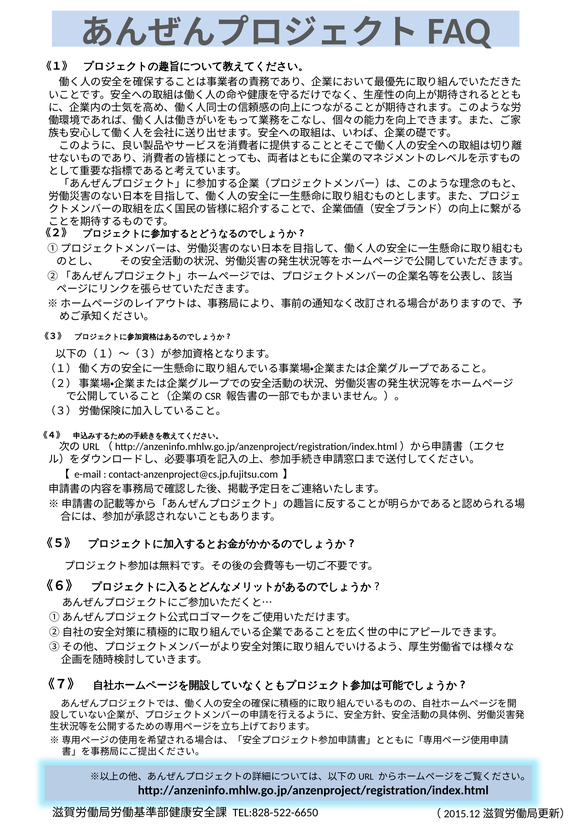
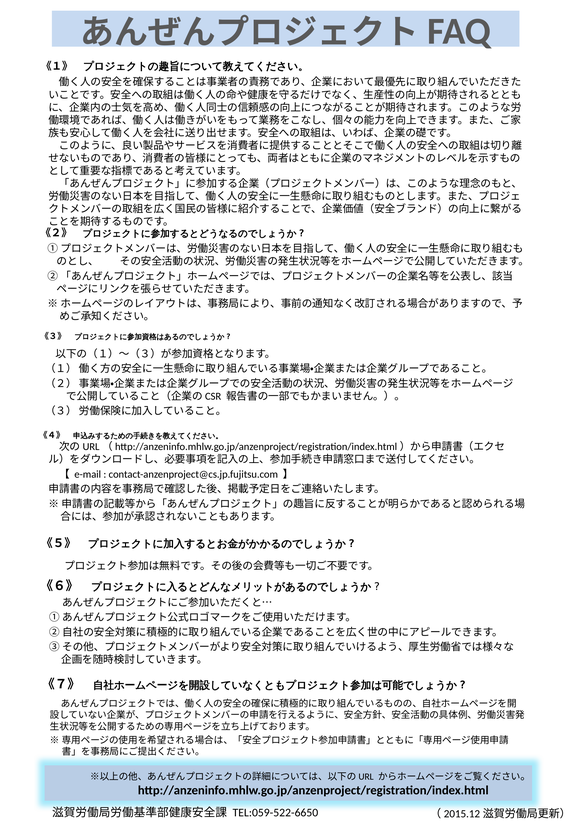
TEL:828-522-6650: TEL:828-522-6650 -> TEL:059-522-6650
